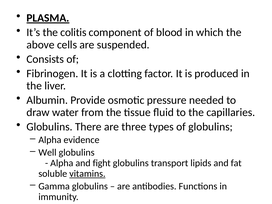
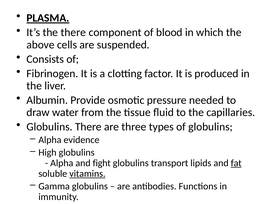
the colitis: colitis -> there
Well: Well -> High
fat underline: none -> present
